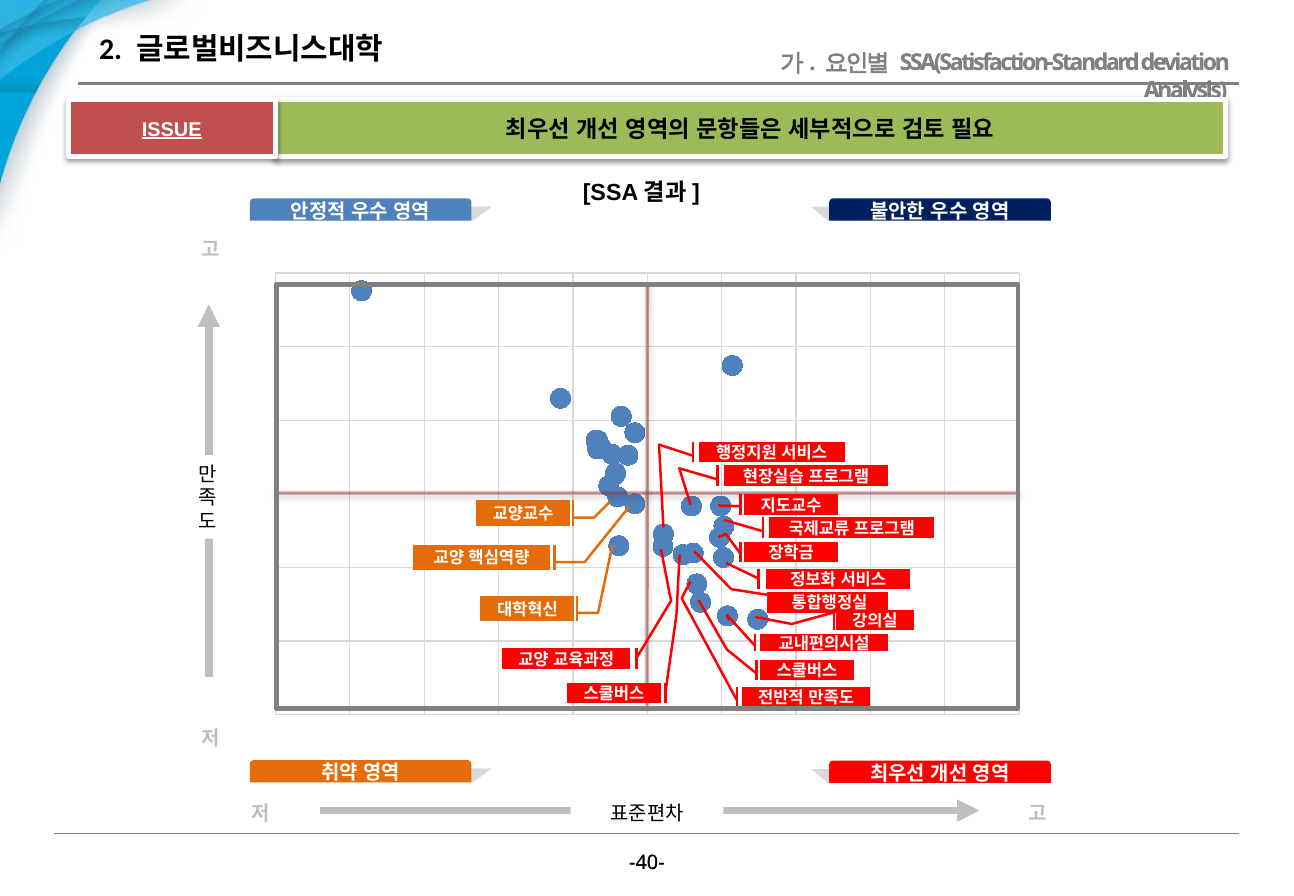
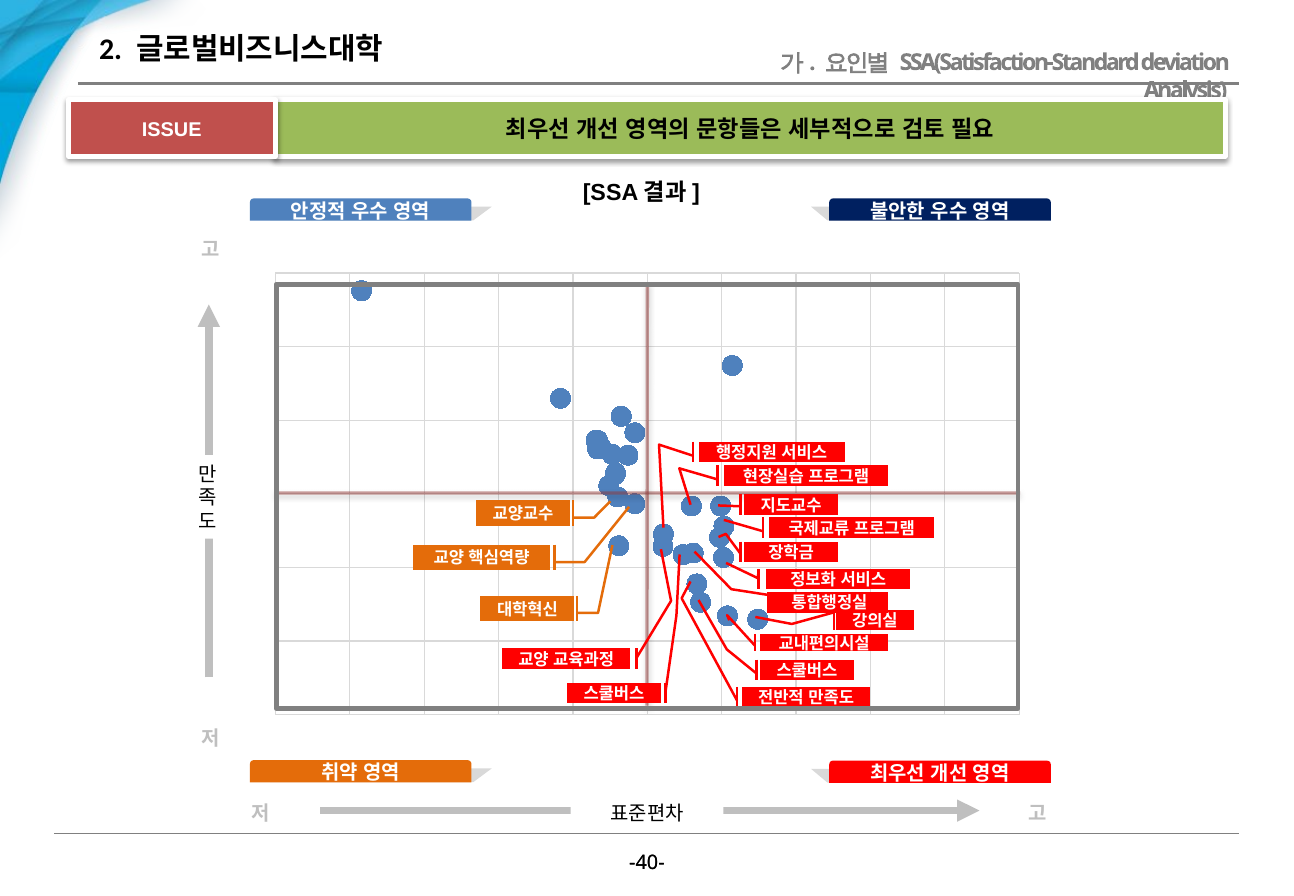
ISSUE underline: present -> none
